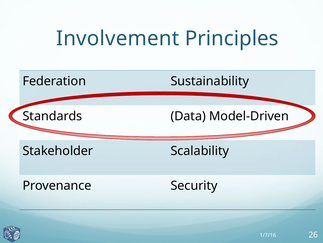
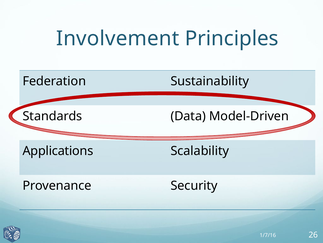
Stakeholder: Stakeholder -> Applications
